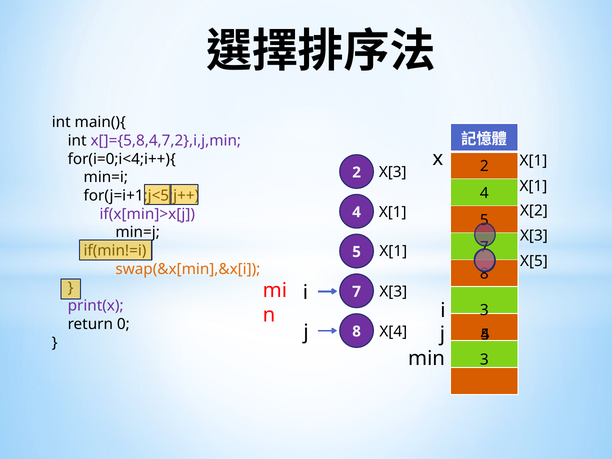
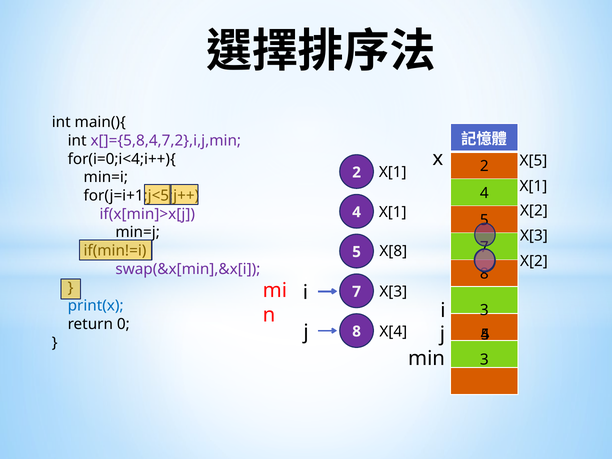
X[1 at (533, 161): X[1 -> X[5
X[3 at (393, 172): X[3 -> X[1
X[1 at (393, 251): X[1 -> X[8
X[5 at (534, 261): X[5 -> X[2
swap(&x[min],&x[i colour: orange -> purple
print(x colour: purple -> blue
